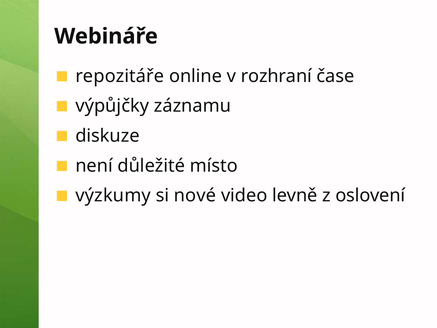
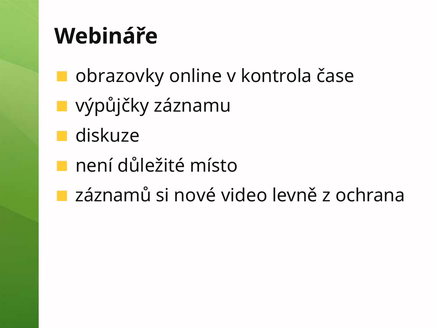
repozitáře: repozitáře -> obrazovky
rozhraní: rozhraní -> kontrola
výzkumy: výzkumy -> záznamů
oslovení: oslovení -> ochrana
